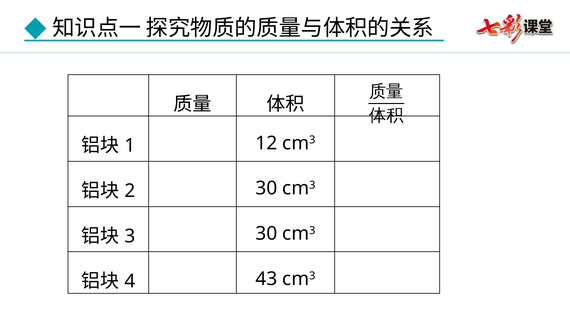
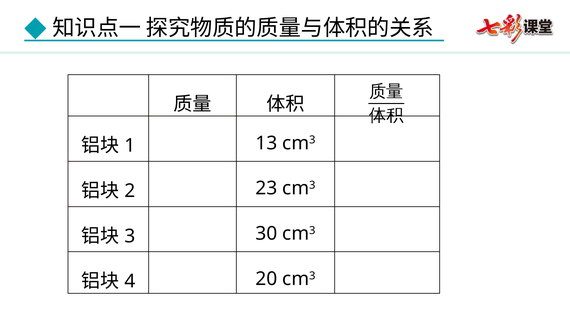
12: 12 -> 13
30 at (267, 188): 30 -> 23
43: 43 -> 20
